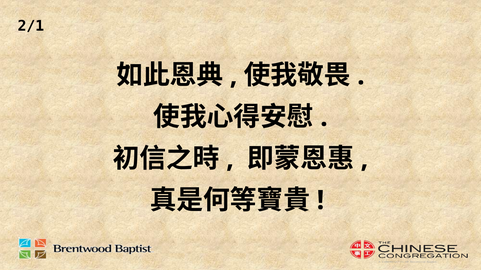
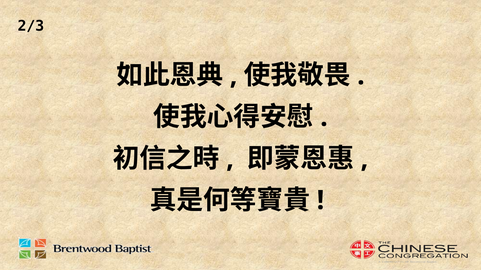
2/1: 2/1 -> 2/3
